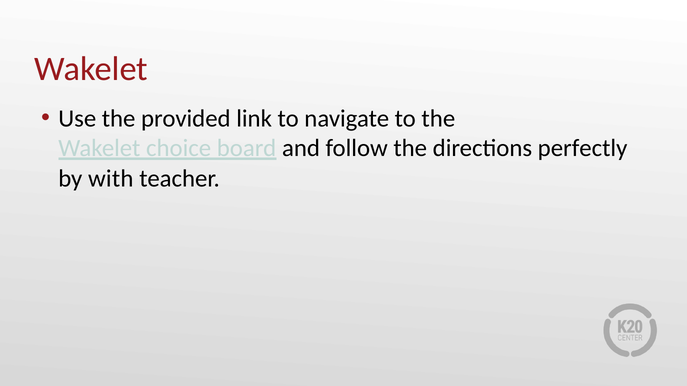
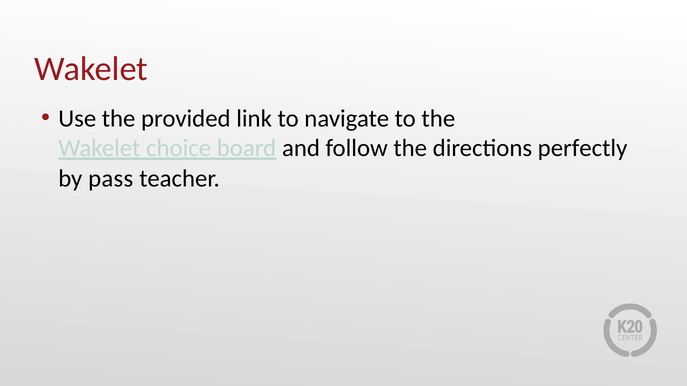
with: with -> pass
